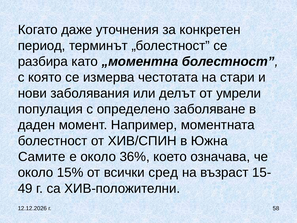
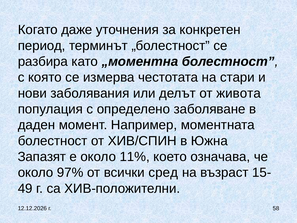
умрели: умрели -> живота
Самите: Самите -> Запазят
36%: 36% -> 11%
15%: 15% -> 97%
